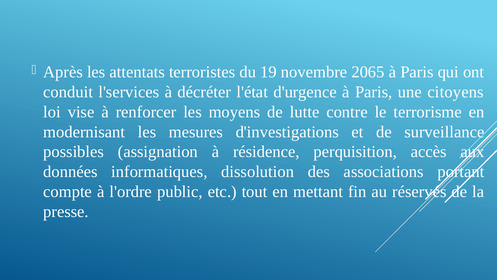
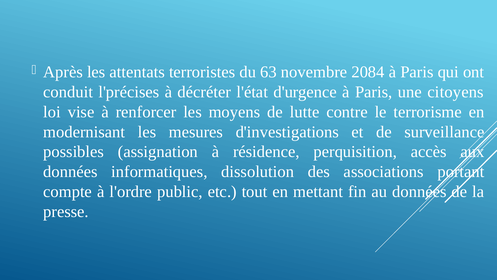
19: 19 -> 63
2065: 2065 -> 2084
l'services: l'services -> l'précises
au réservés: réservés -> données
